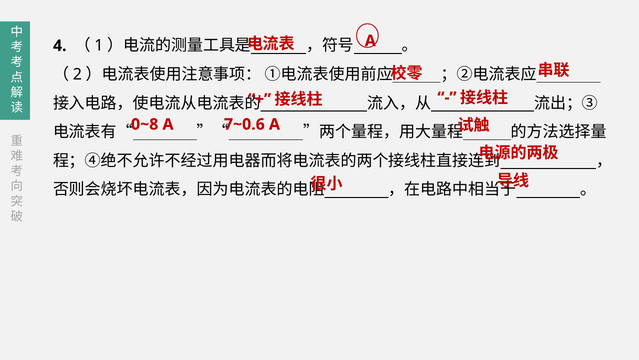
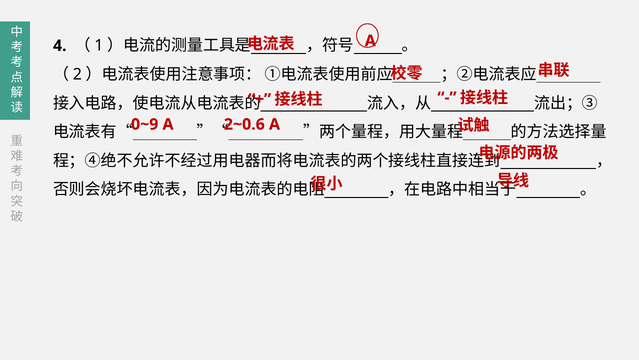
0~8: 0~8 -> 0~9
7~0.6: 7~0.6 -> 2~0.6
